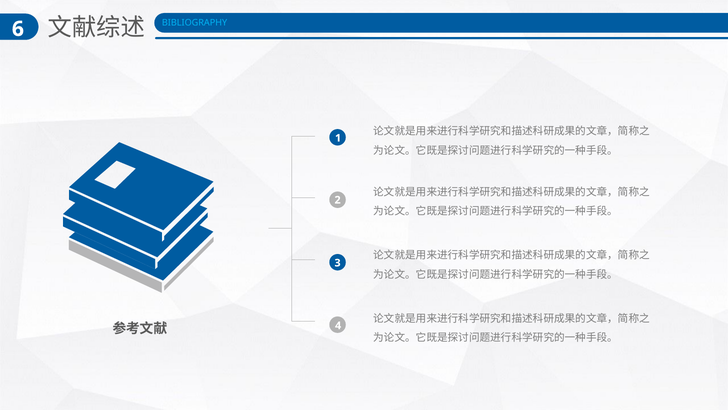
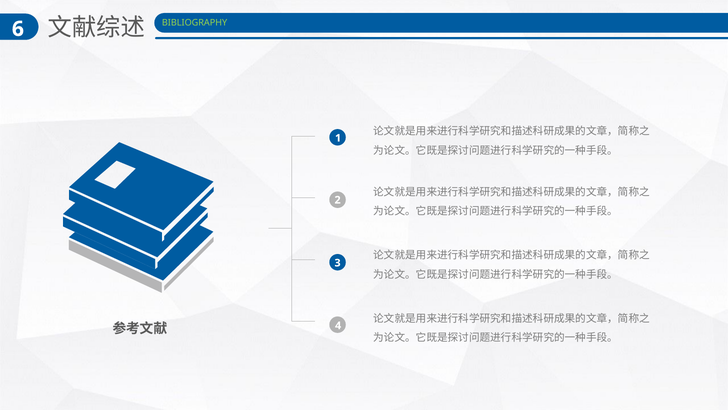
BIBLIOGRAPHY colour: light blue -> light green
